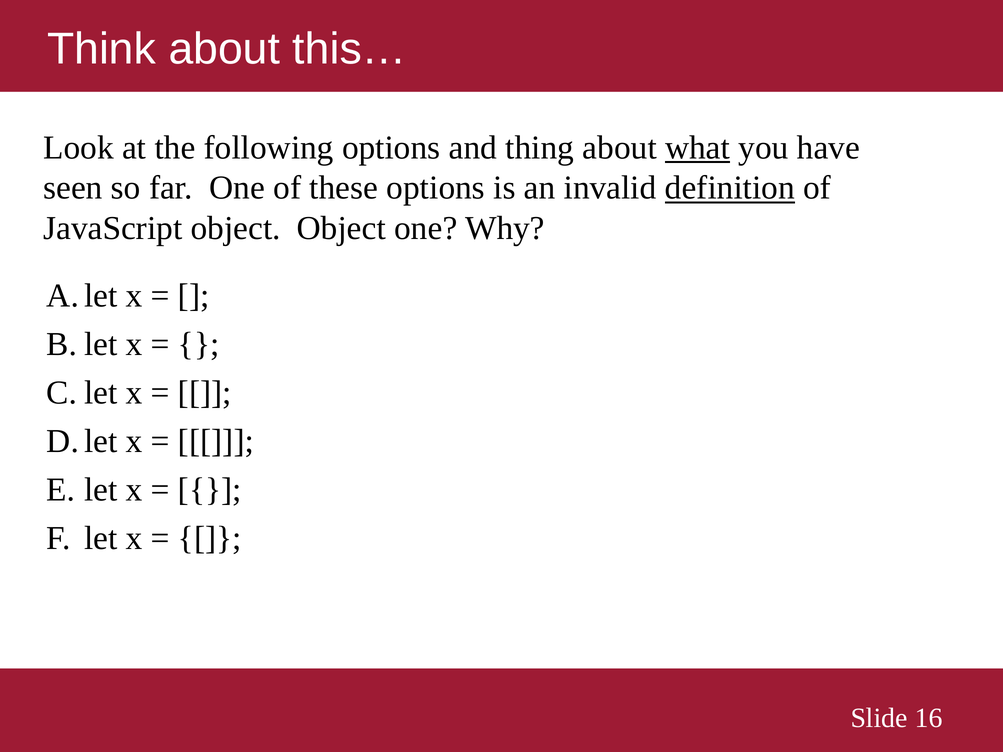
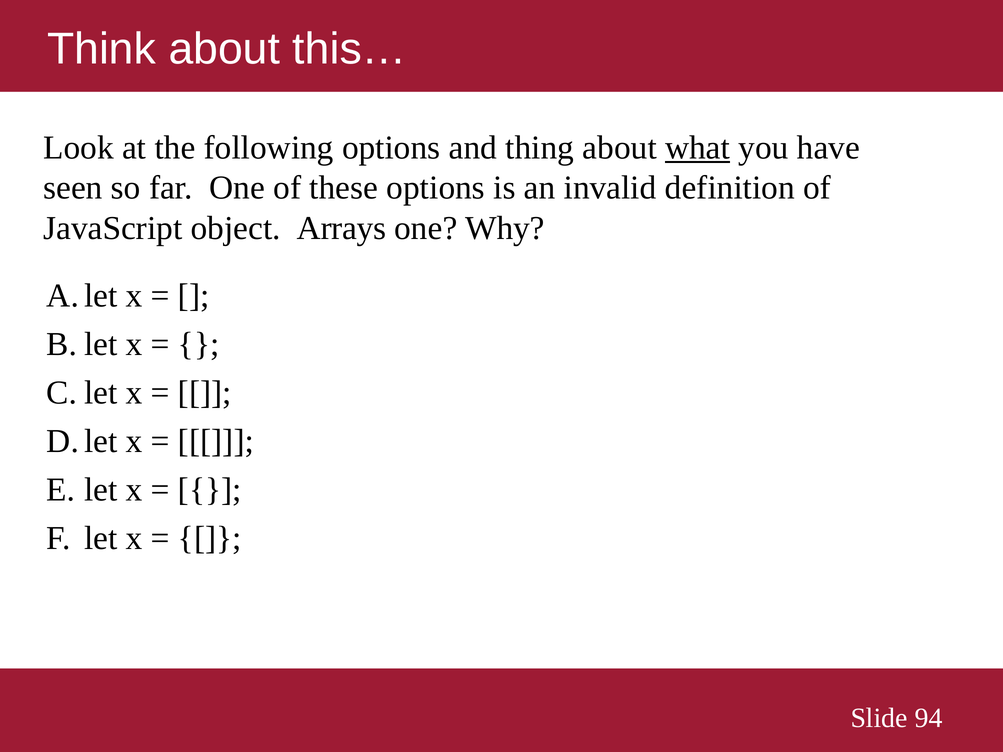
definition underline: present -> none
object Object: Object -> Arrays
16: 16 -> 94
